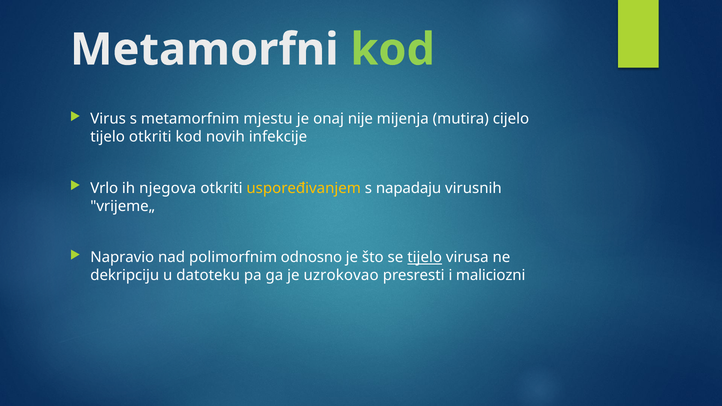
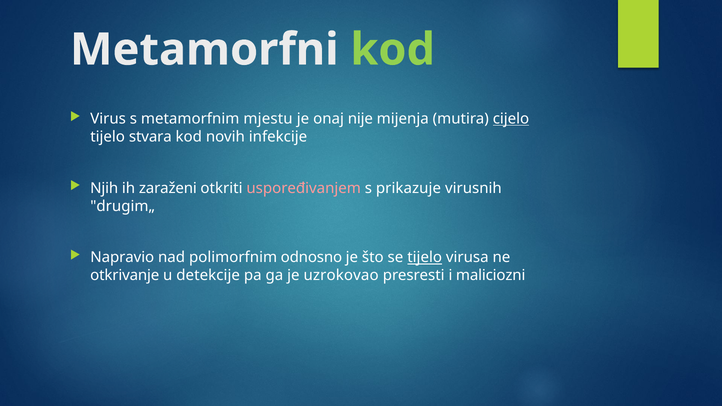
cijelo underline: none -> present
tijelo otkriti: otkriti -> stvara
Vrlo: Vrlo -> Njih
njegova: njegova -> zaraženi
uspoređivanjem colour: yellow -> pink
napadaju: napadaju -> prikazuje
vrijeme„: vrijeme„ -> drugim„
dekripciju: dekripciju -> otkrivanje
datoteku: datoteku -> detekcije
